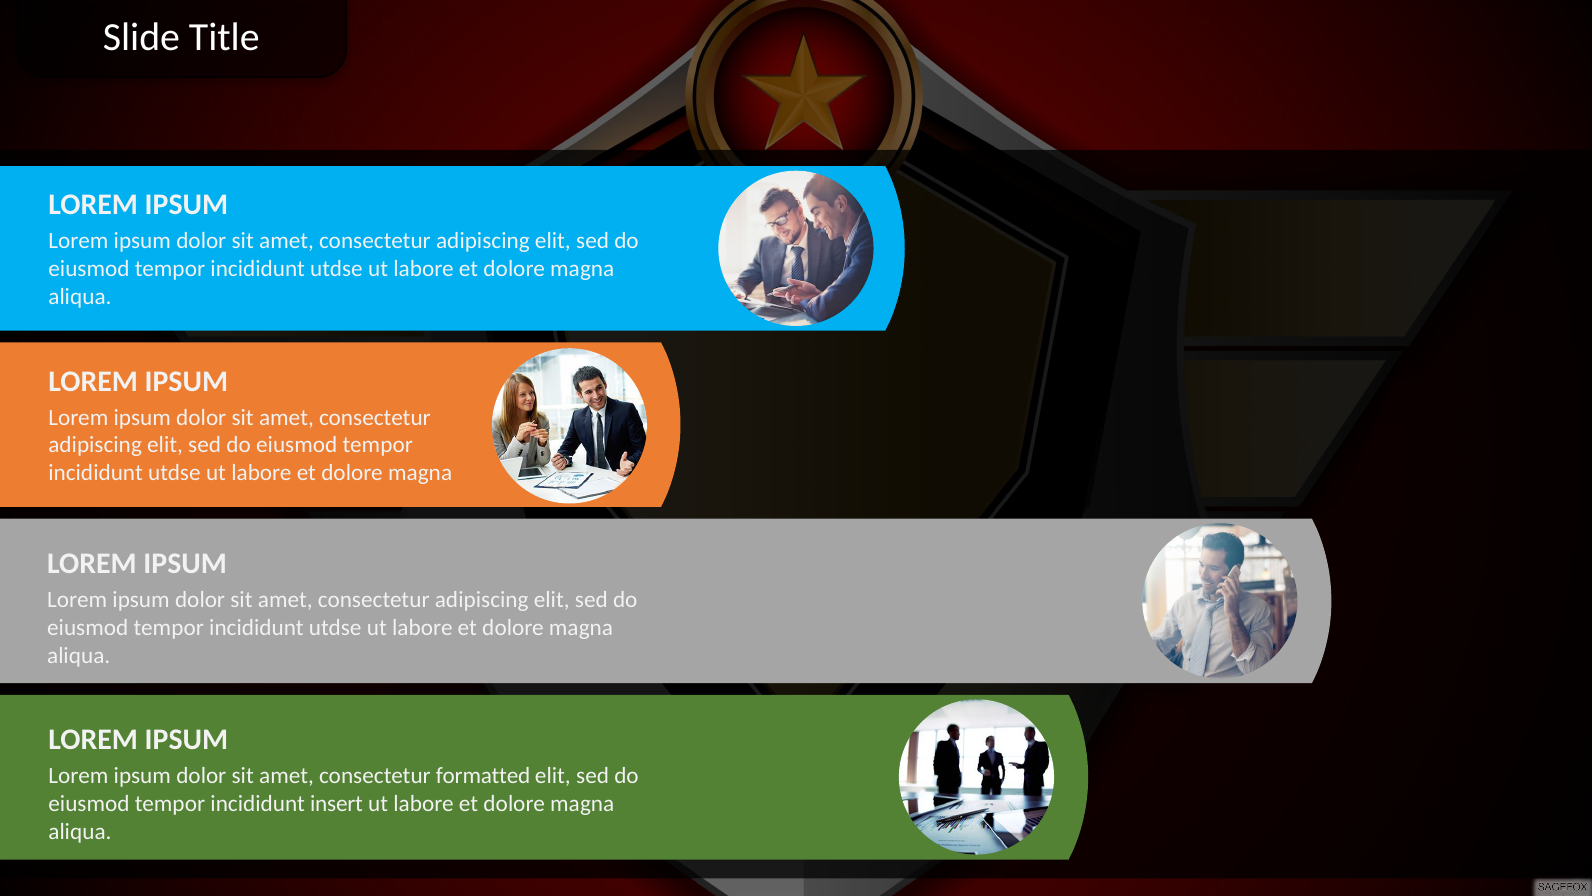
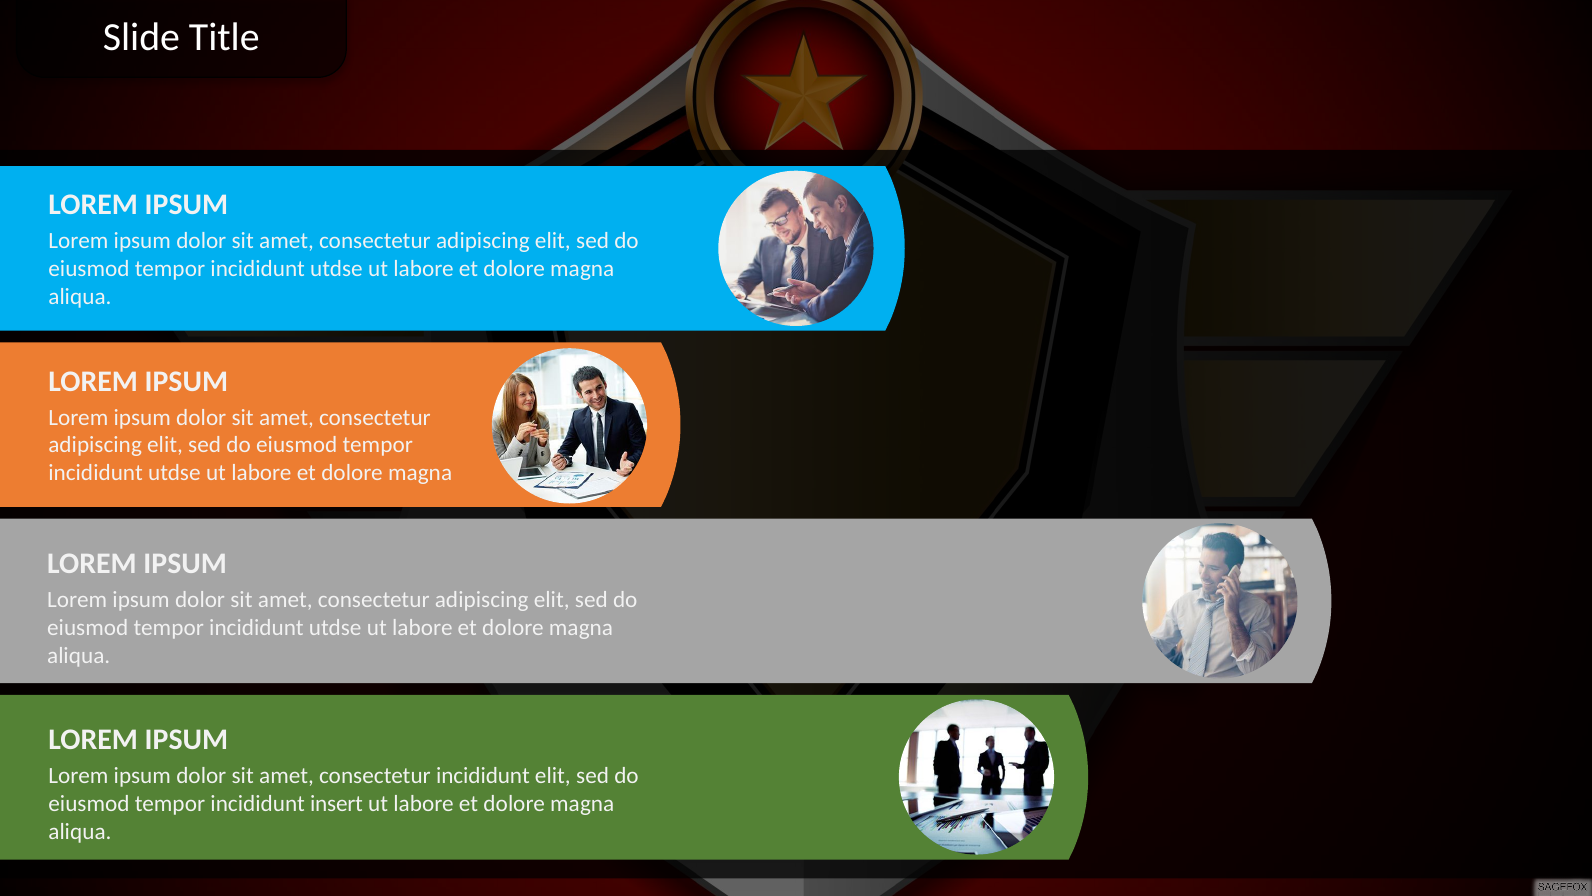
consectetur formatted: formatted -> incididunt
